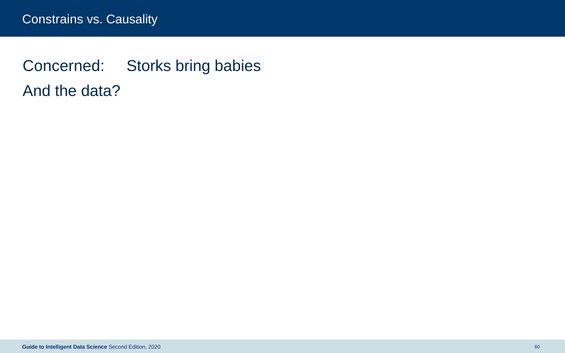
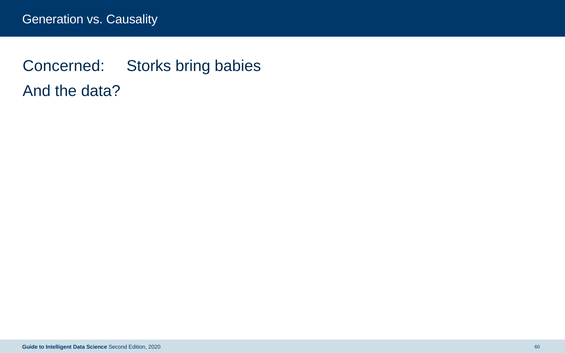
Constrains: Constrains -> Generation
